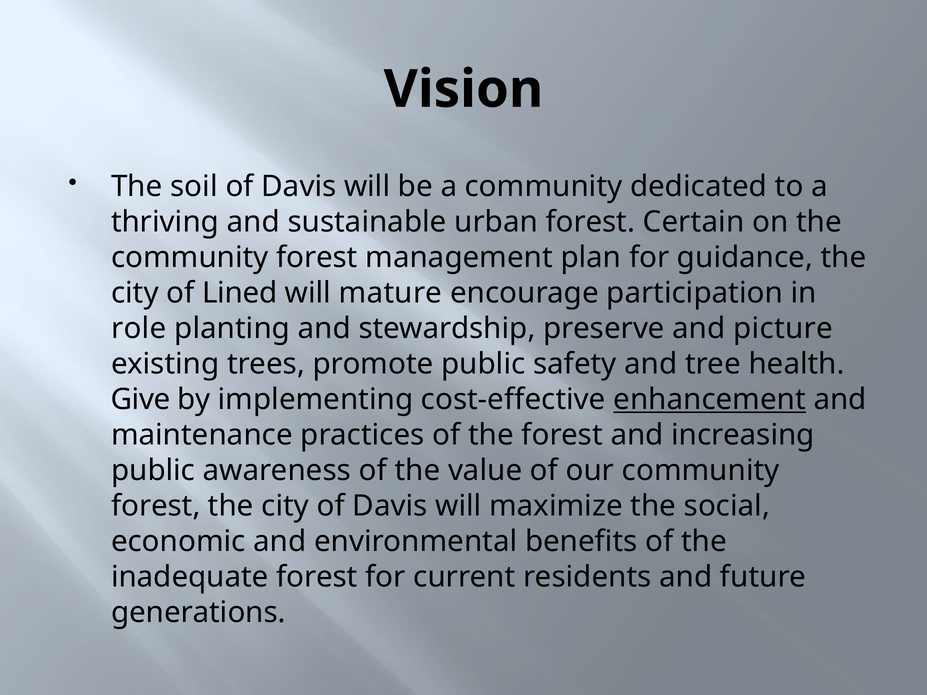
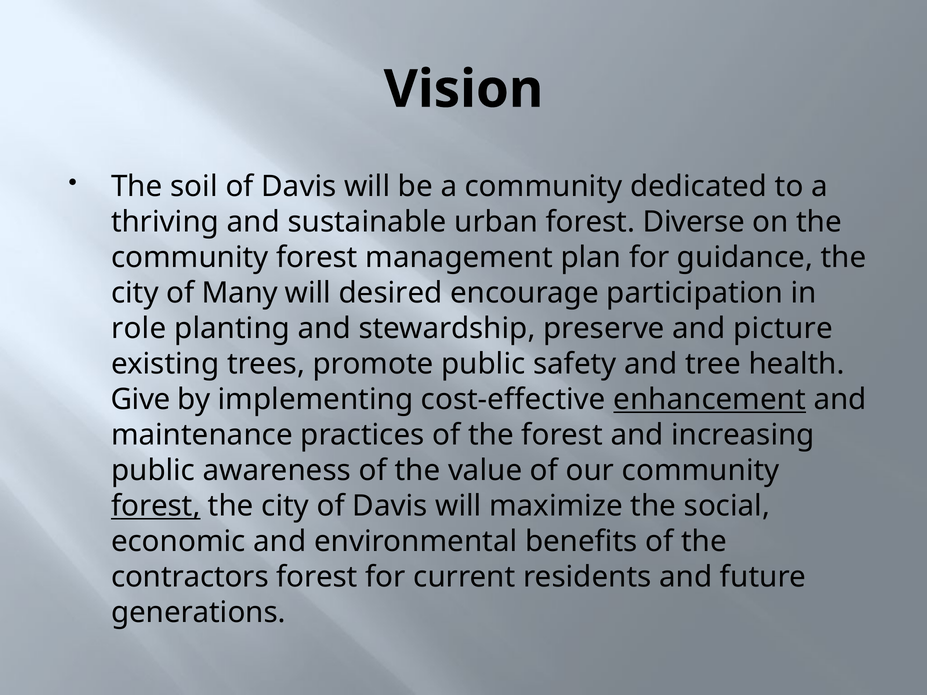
Certain: Certain -> Diverse
Lined: Lined -> Many
mature: mature -> desired
forest at (156, 506) underline: none -> present
inadequate: inadequate -> contractors
